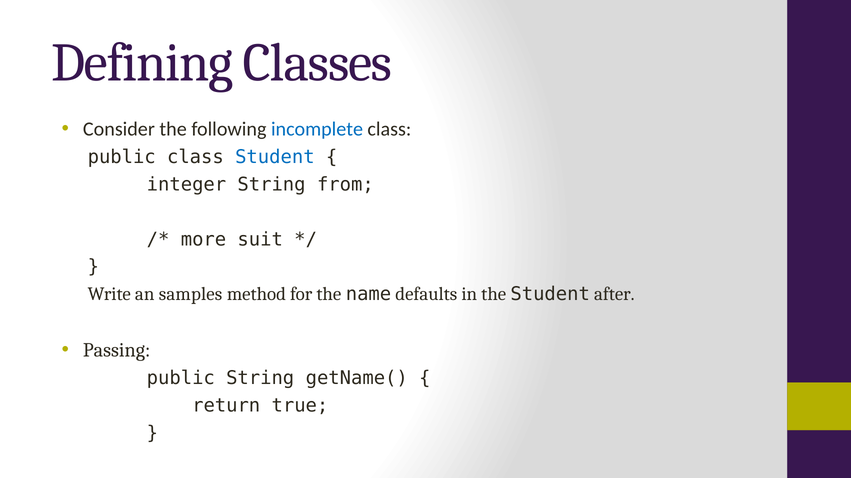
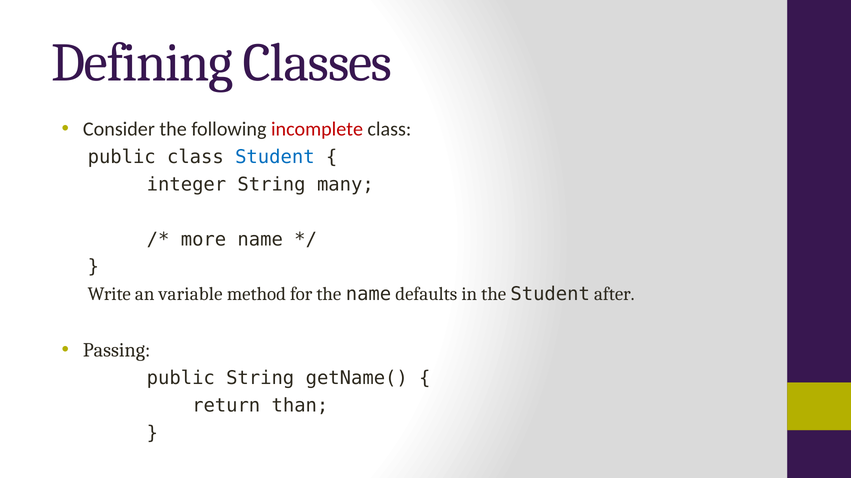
incomplete colour: blue -> red
from: from -> many
more suit: suit -> name
samples: samples -> variable
true: true -> than
